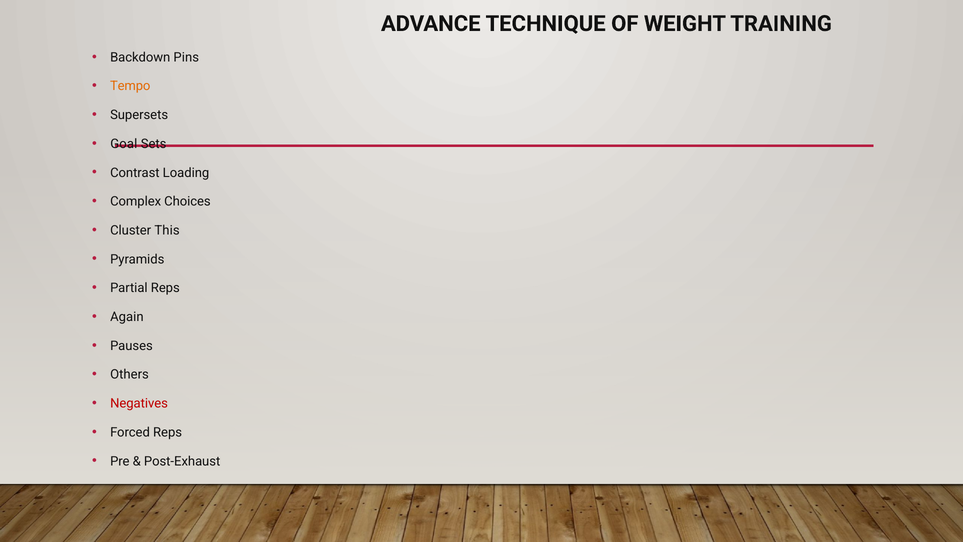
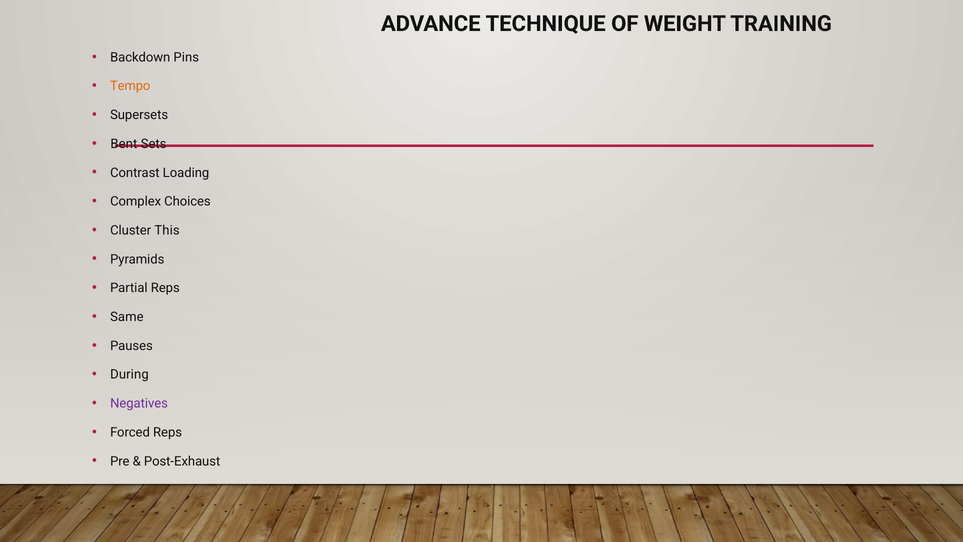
Goal: Goal -> Bent
Again: Again -> Same
Others: Others -> During
Negatives colour: red -> purple
